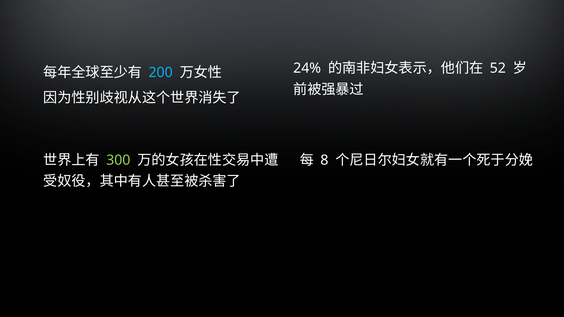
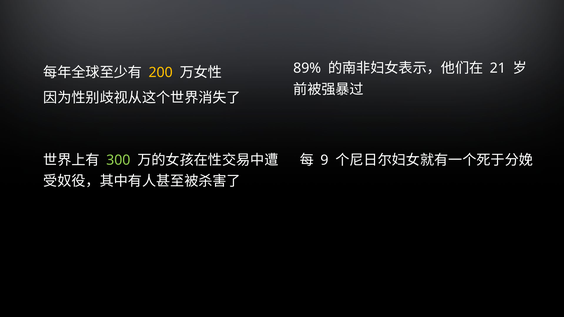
24%: 24% -> 89%
52: 52 -> 21
200 colour: light blue -> yellow
8: 8 -> 9
